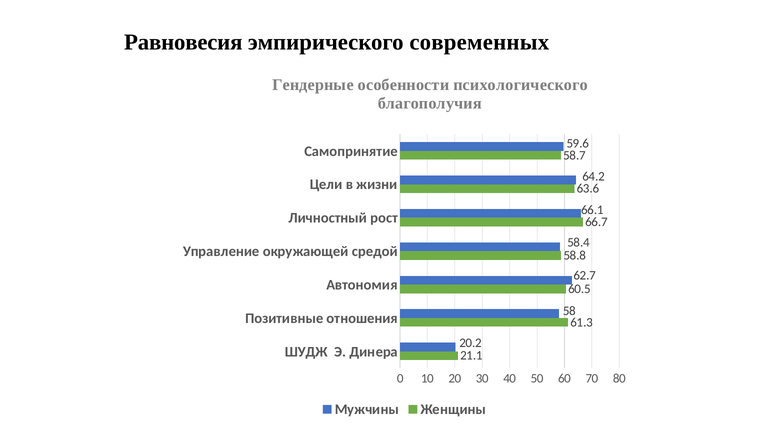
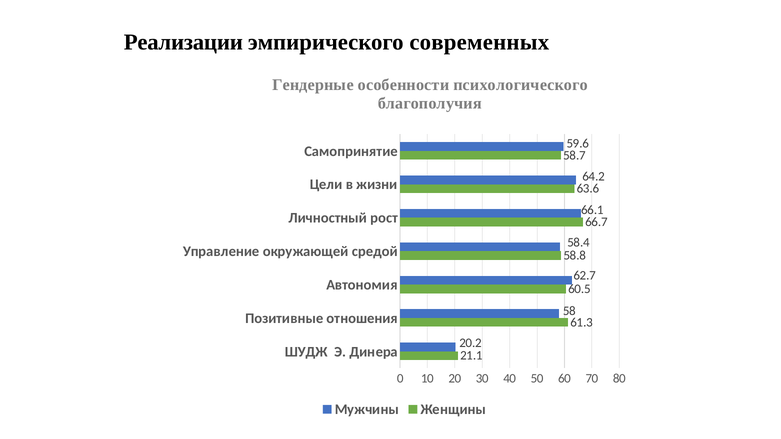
Равновесия: Равновесия -> Реализации
